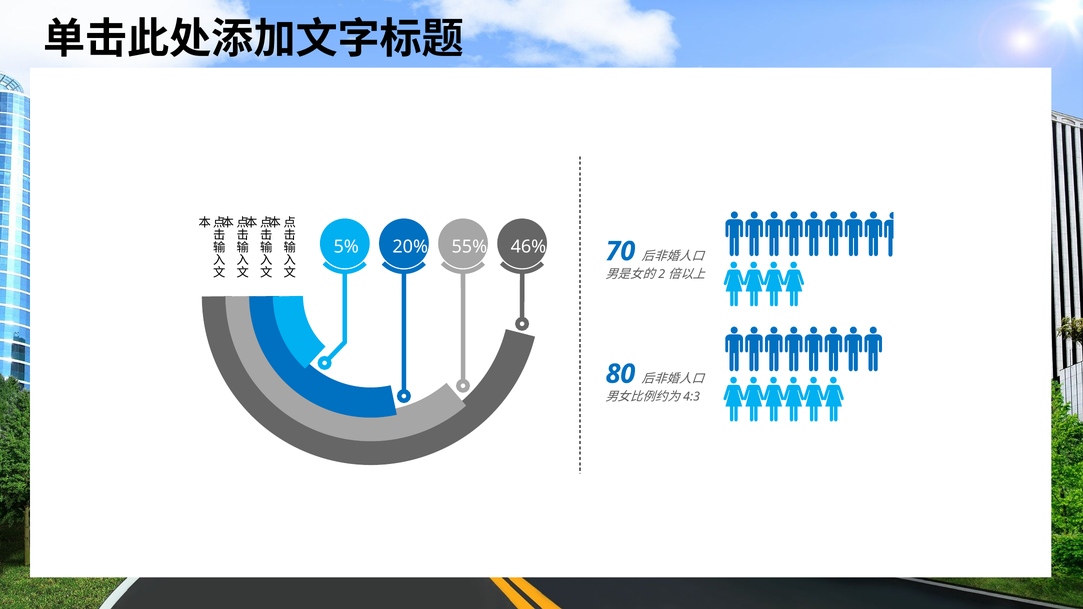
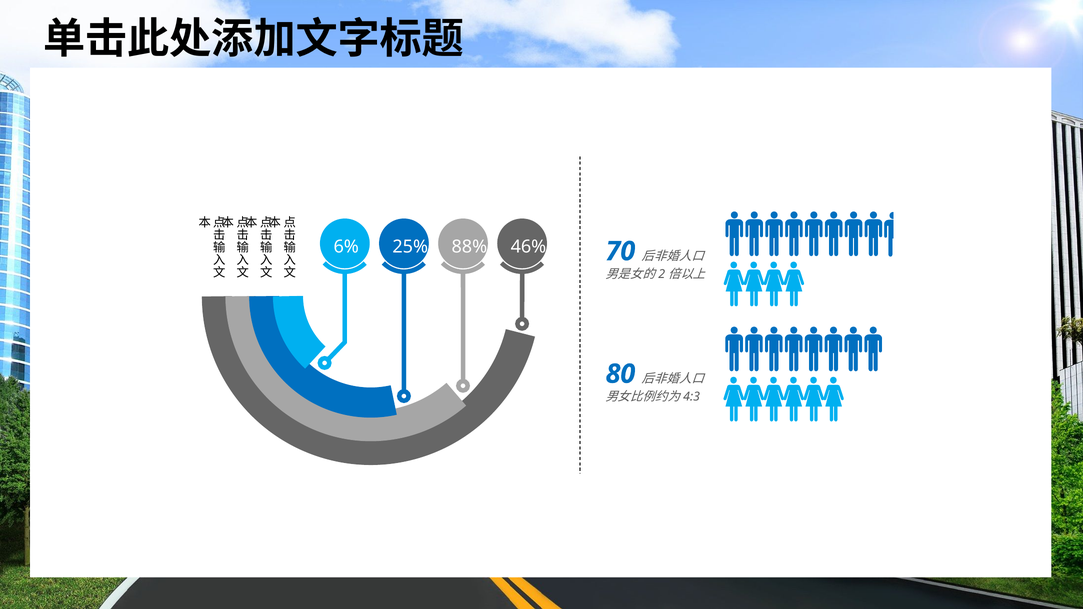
5%: 5% -> 6%
20%: 20% -> 25%
55%: 55% -> 88%
